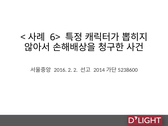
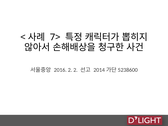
6>: 6> -> 7>
